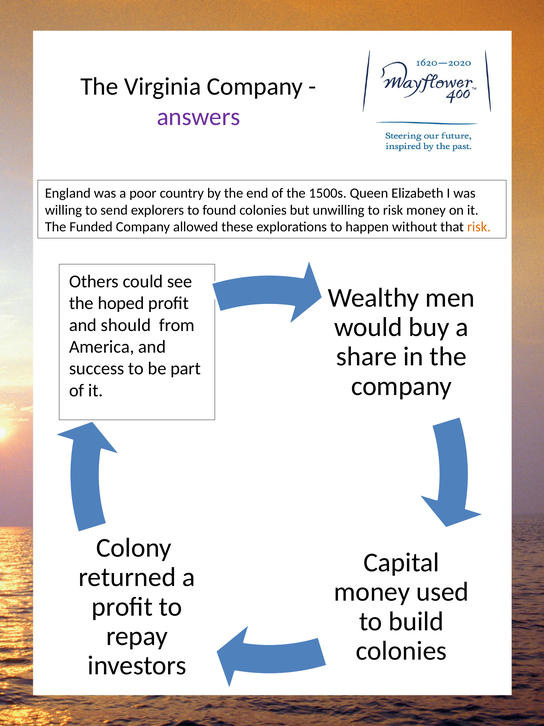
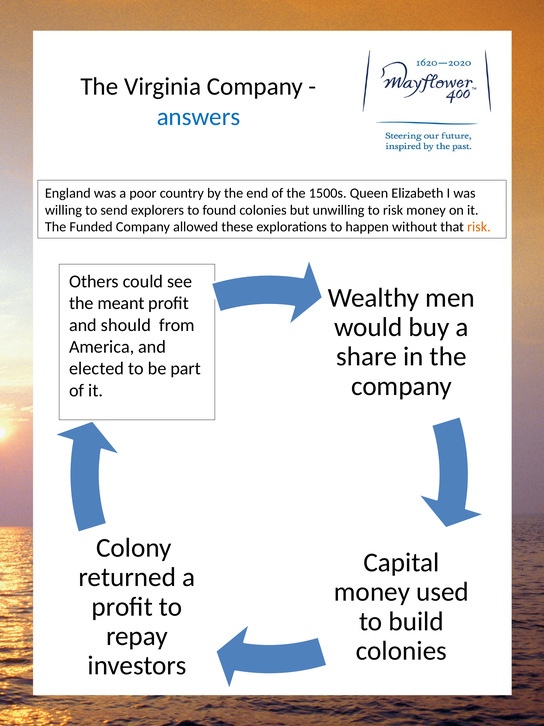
answers colour: purple -> blue
hoped: hoped -> meant
success: success -> elected
